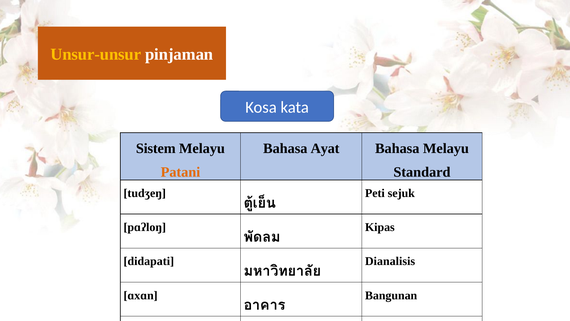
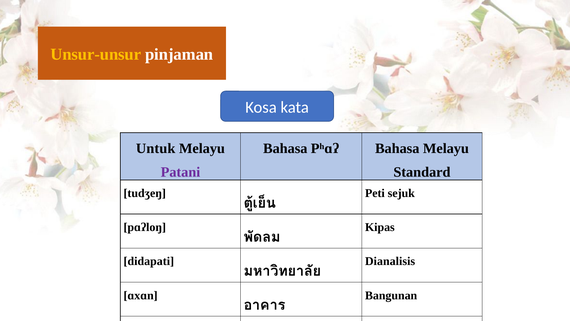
Sistem: Sistem -> Untuk
Ayat: Ayat -> Pʰɑʔ
Patani colour: orange -> purple
